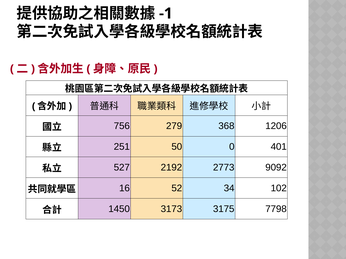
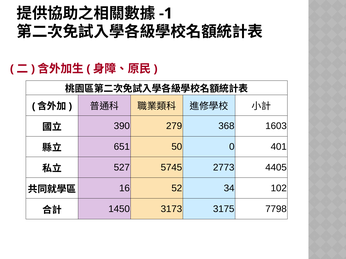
756: 756 -> 390
1206: 1206 -> 1603
251: 251 -> 651
2192: 2192 -> 5745
9092: 9092 -> 4405
